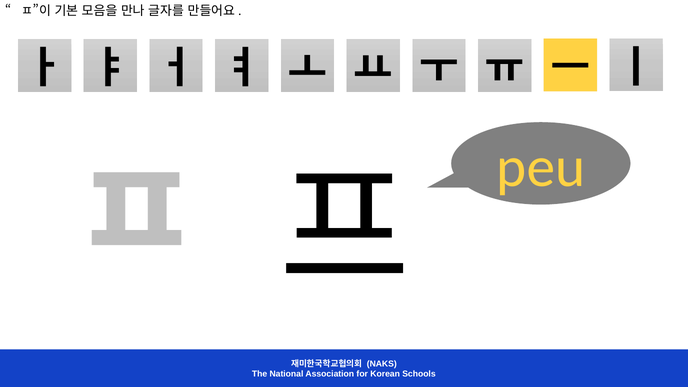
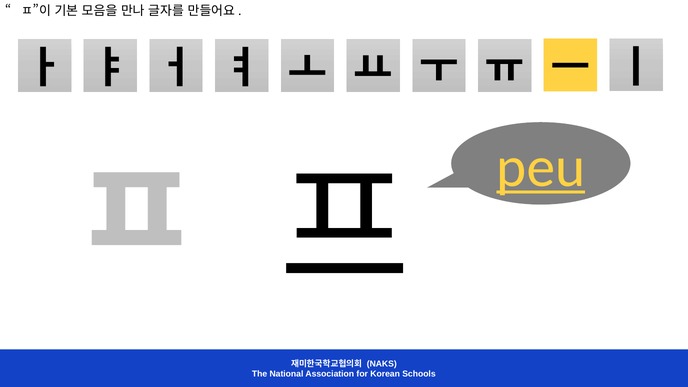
peu underline: none -> present
